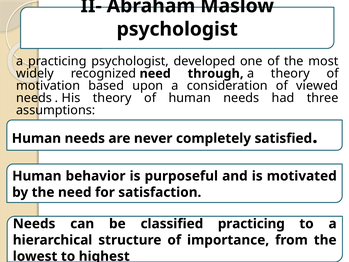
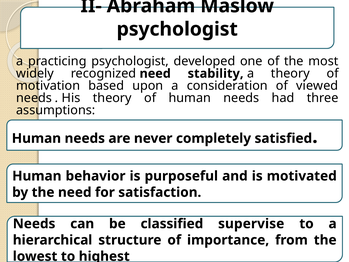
through: through -> stability
classified practicing: practicing -> supervise
